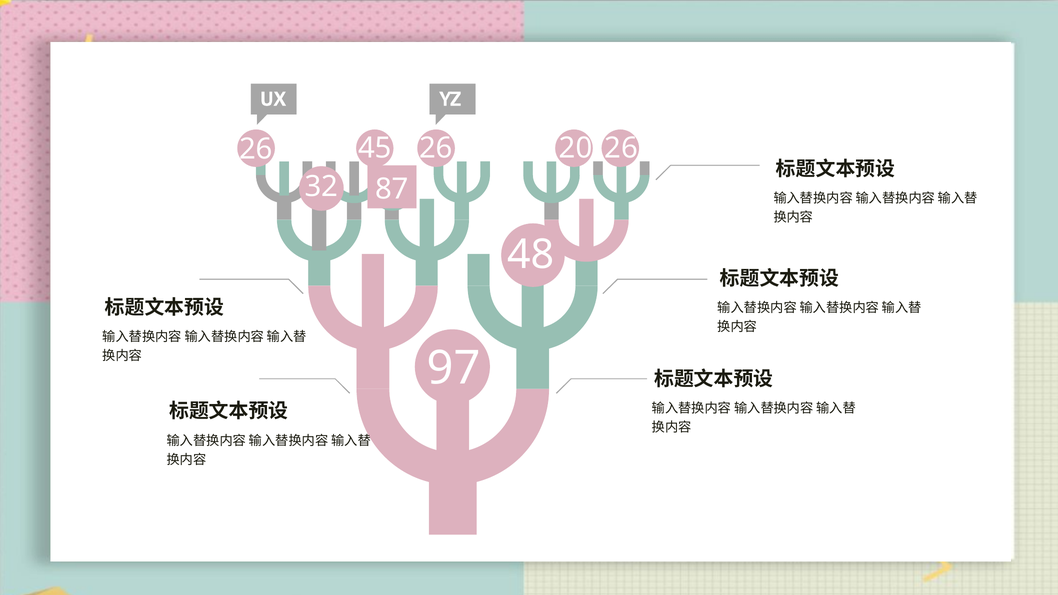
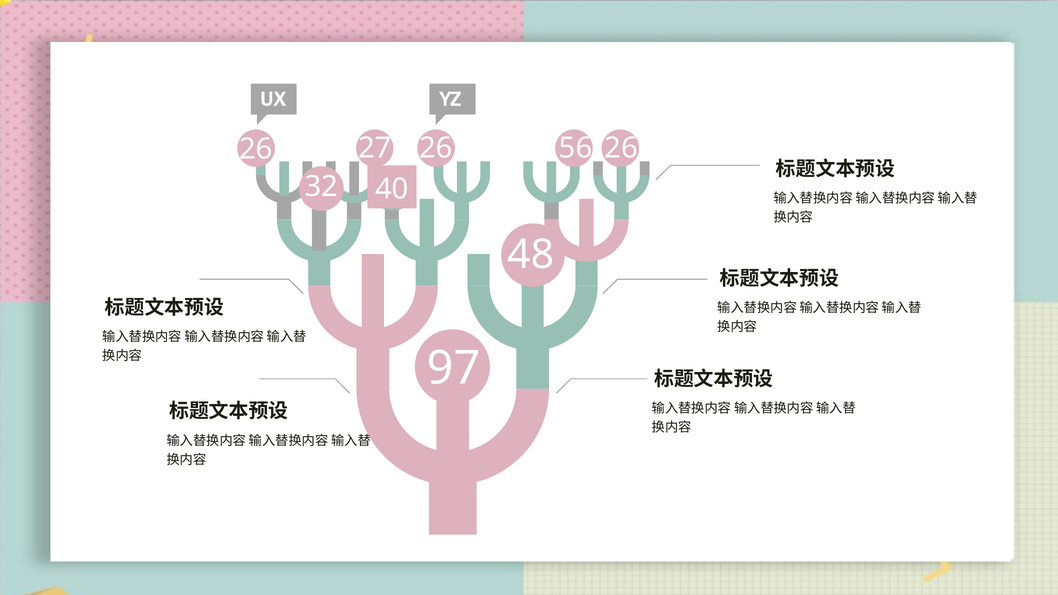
45: 45 -> 27
20: 20 -> 56
87: 87 -> 40
